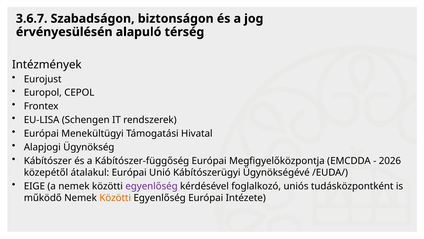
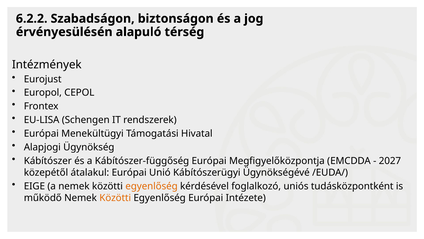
3.6.7: 3.6.7 -> 6.2.2
2026: 2026 -> 2027
egyenlőség at (152, 186) colour: purple -> orange
